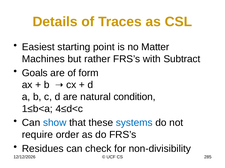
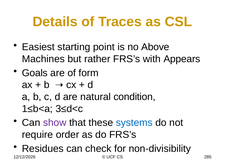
Matter: Matter -> Above
Subtract: Subtract -> Appears
4≤d<c: 4≤d<c -> 3≤d<c
show colour: blue -> purple
